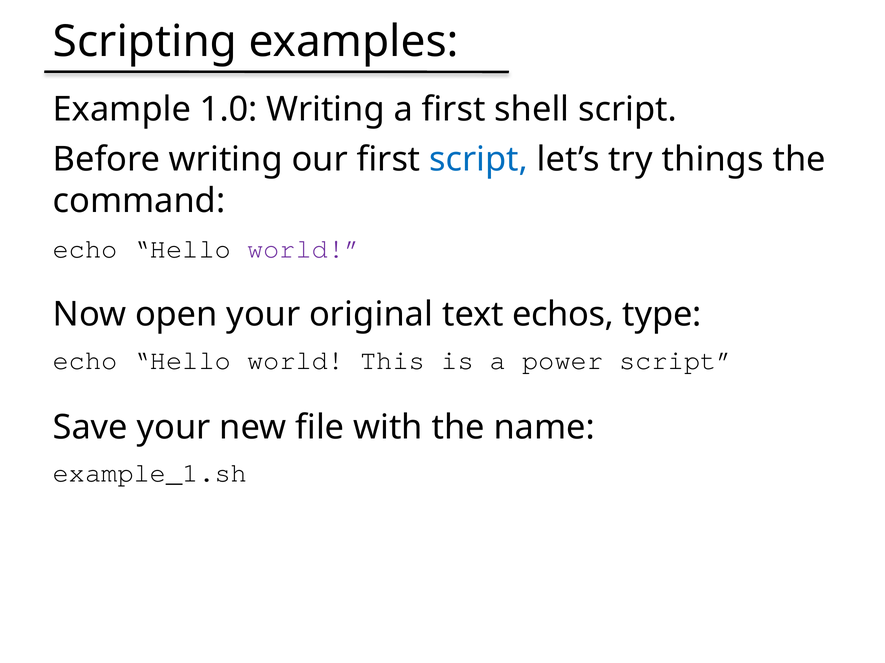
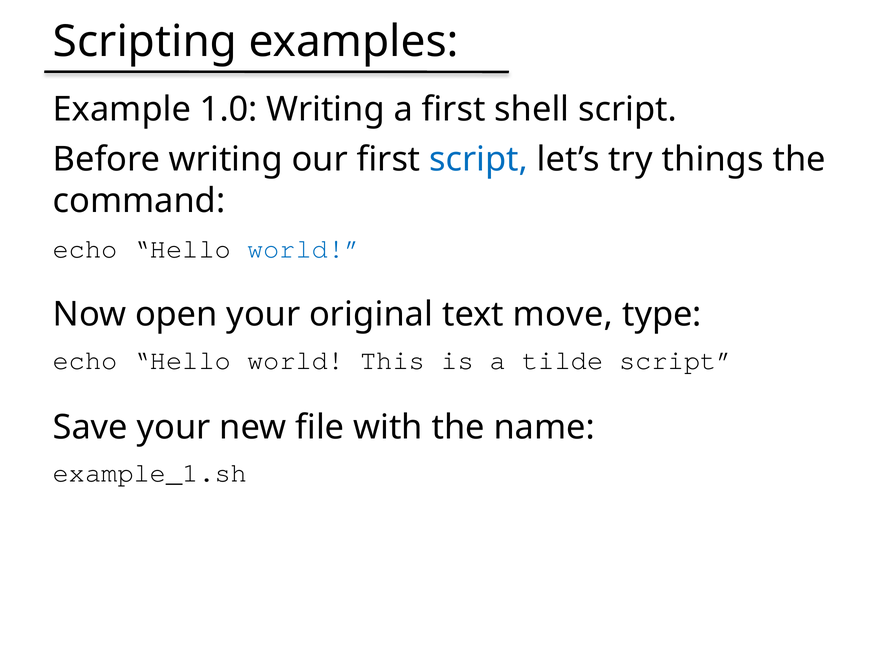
world at (304, 249) colour: purple -> blue
echos: echos -> move
power: power -> tilde
